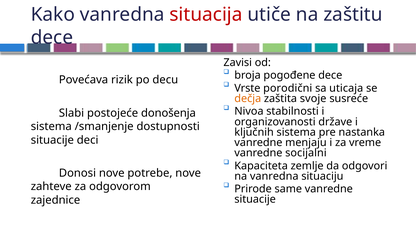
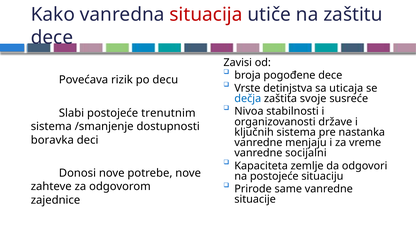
porodični: porodični -> detinjstva
dečja colour: orange -> blue
donošenja: donošenja -> trenutnim
situacije at (52, 140): situacije -> boravka
na vanredna: vanredna -> postojeće
